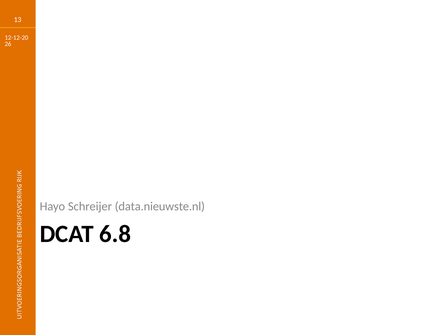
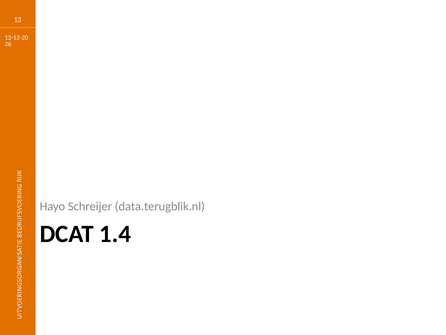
data.nieuwste.nl: data.nieuwste.nl -> data.terugblik.nl
6.8: 6.8 -> 1.4
